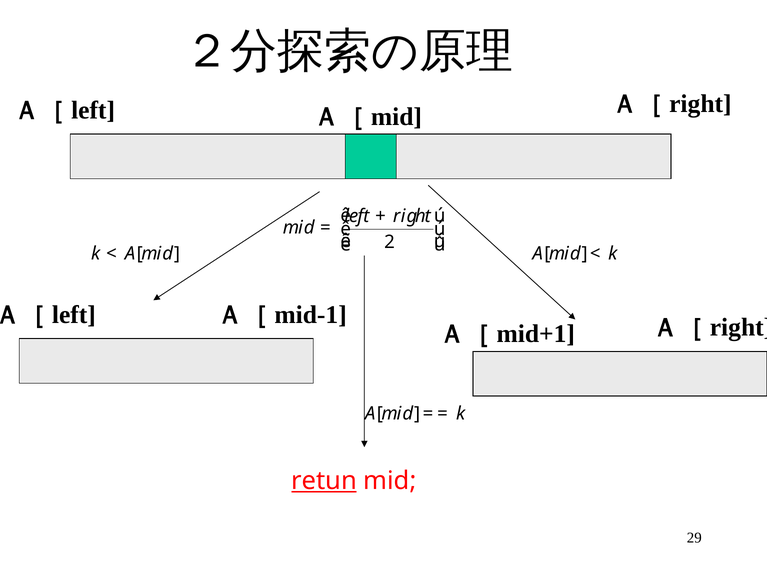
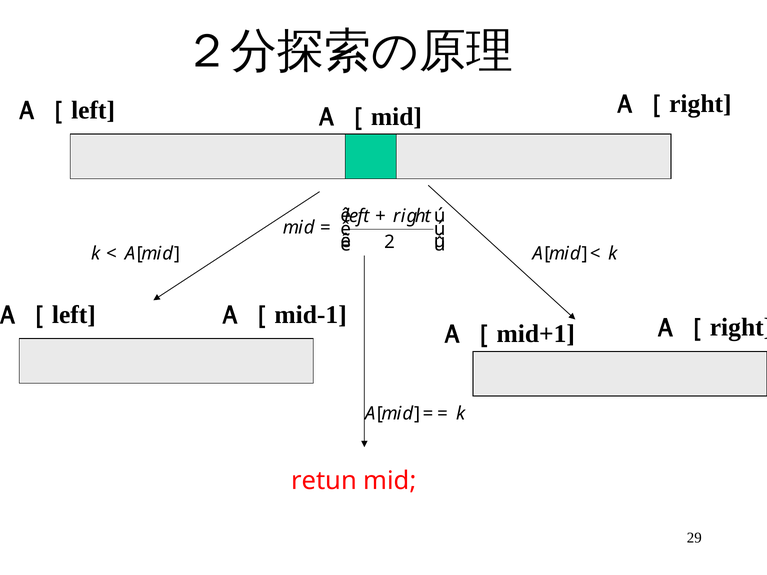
retun underline: present -> none
